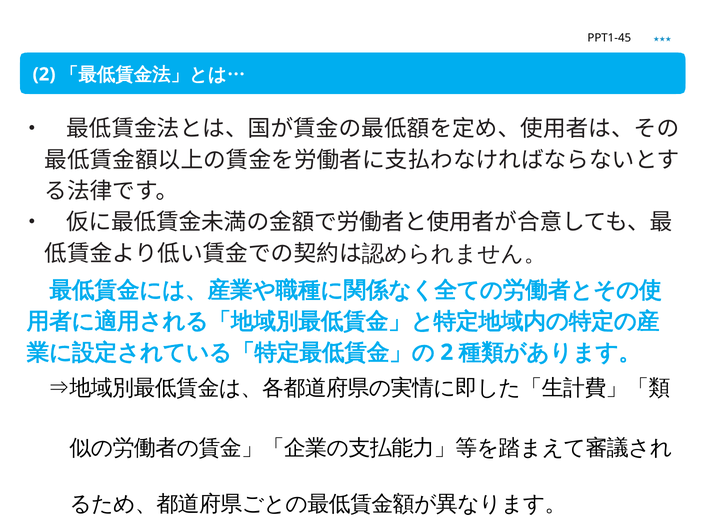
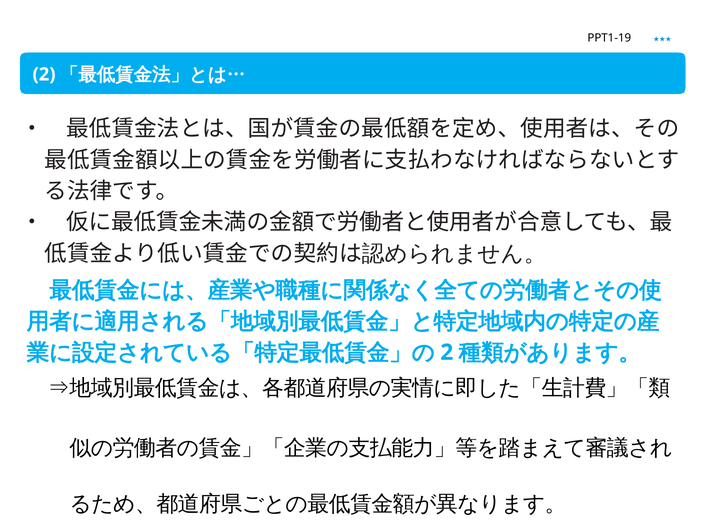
PPT1-45: PPT1-45 -> PPT1-19
